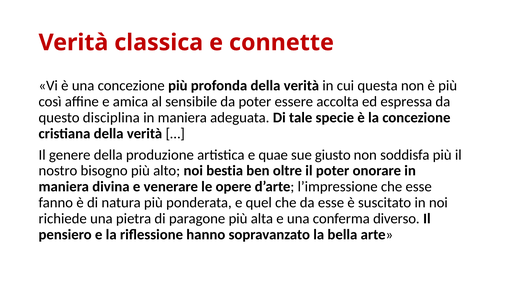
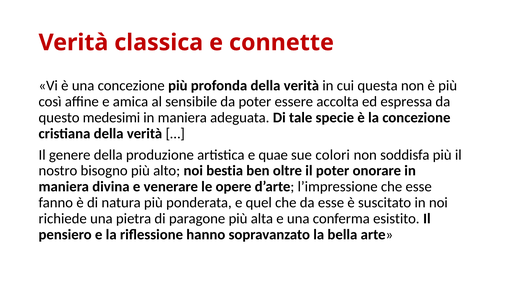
disciplina: disciplina -> medesimi
giusto: giusto -> colori
diverso: diverso -> esistito
